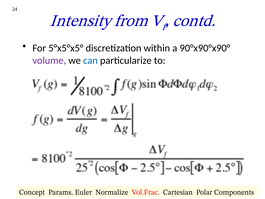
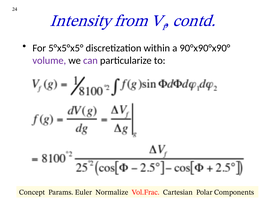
can colour: blue -> purple
